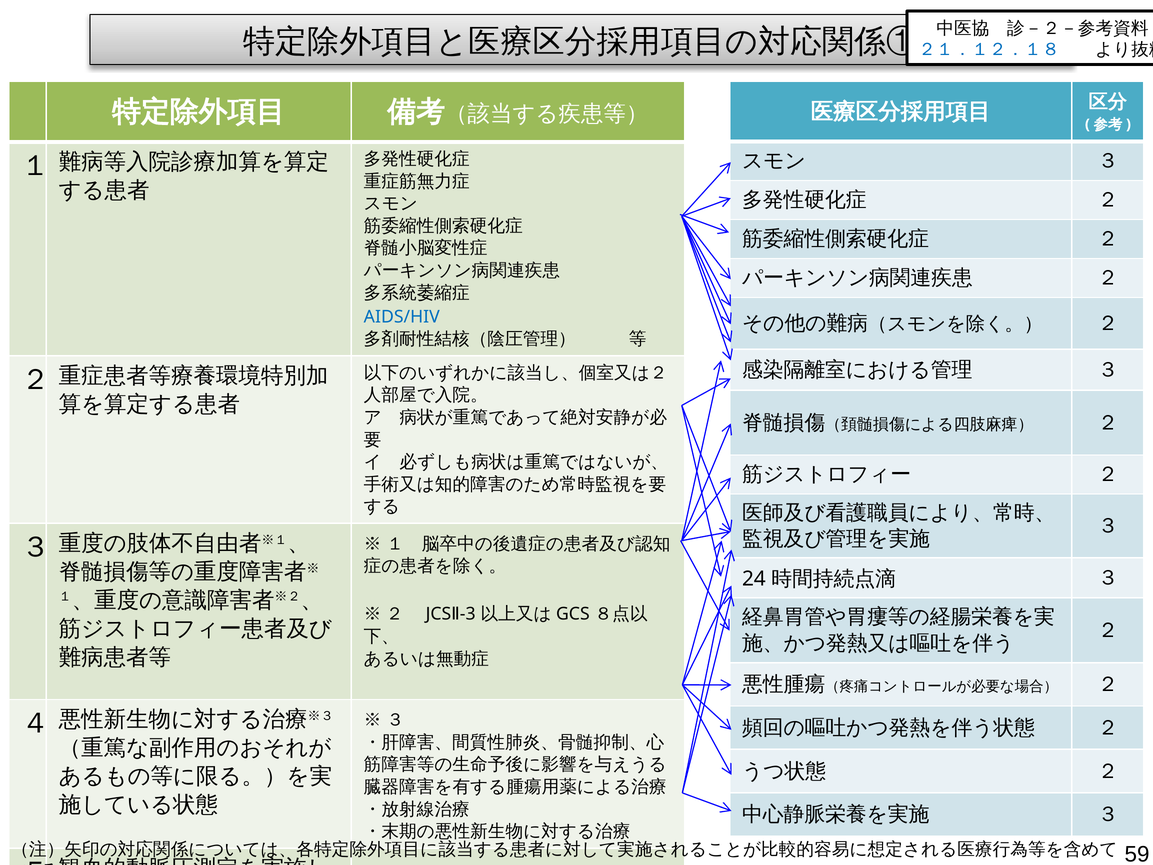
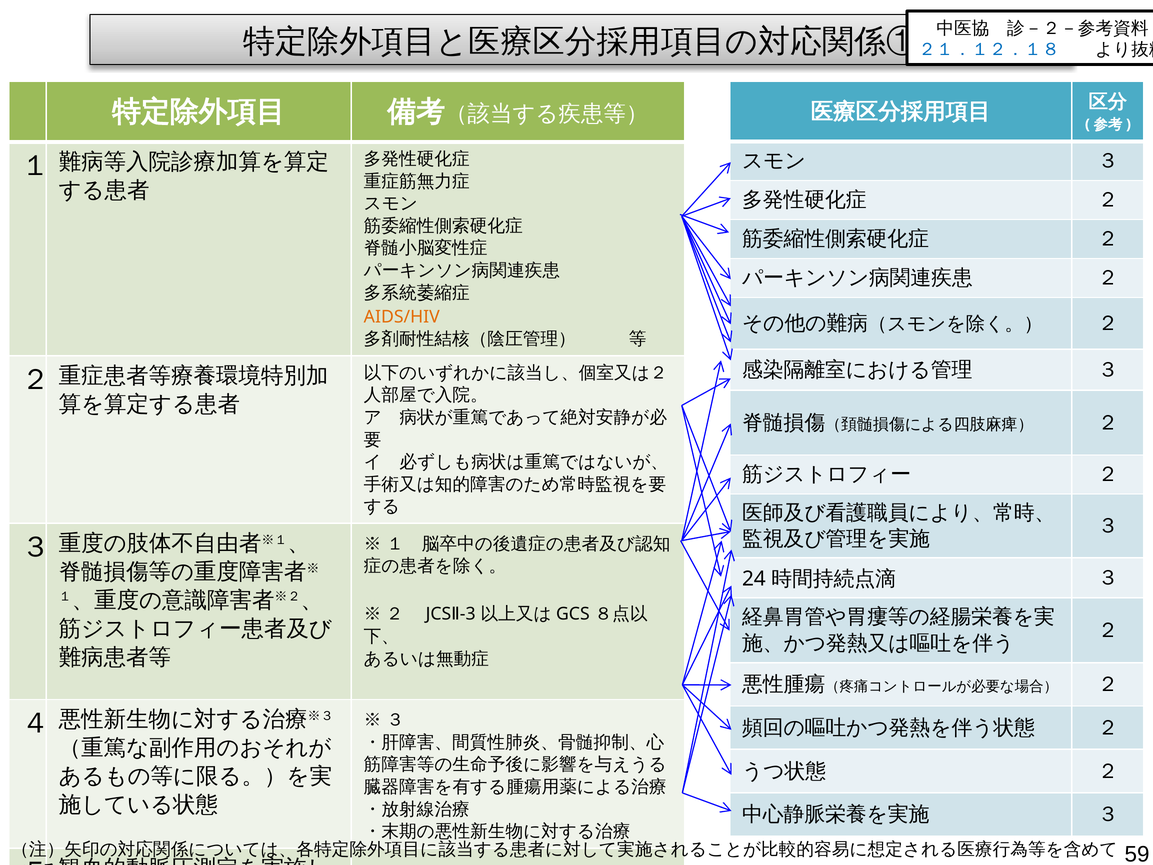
AIDS/HIV colour: blue -> orange
